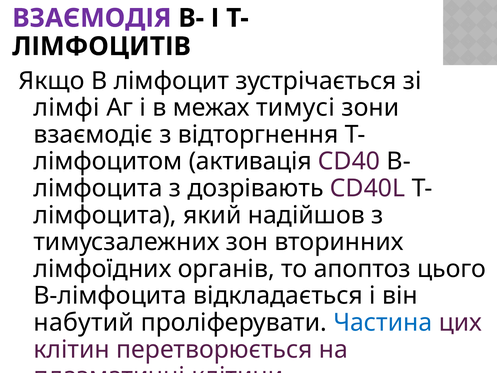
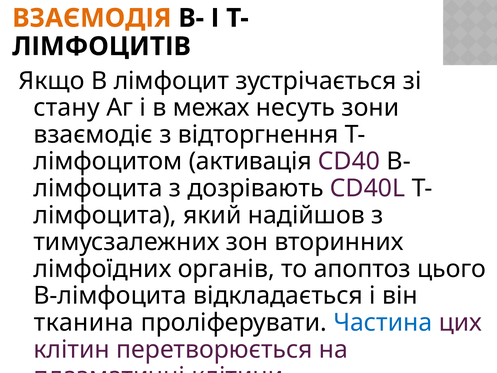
ВЗАЄМОДІЯ colour: purple -> orange
лімфі: лімфі -> стану
тимусі: тимусі -> несуть
набутий: набутий -> тканина
